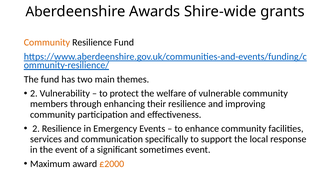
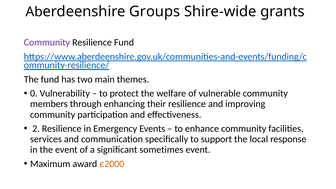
Awards: Awards -> Groups
Community at (47, 42) colour: orange -> purple
2 at (34, 93): 2 -> 0
